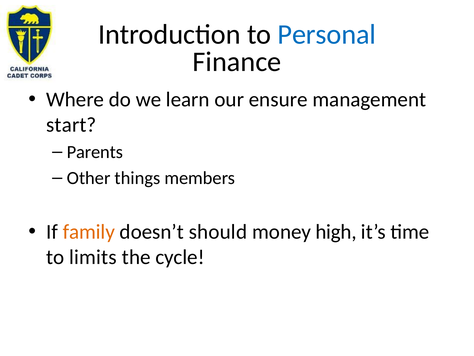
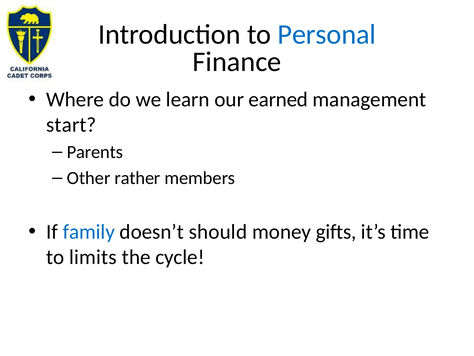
ensure: ensure -> earned
things: things -> rather
family colour: orange -> blue
high: high -> gifts
